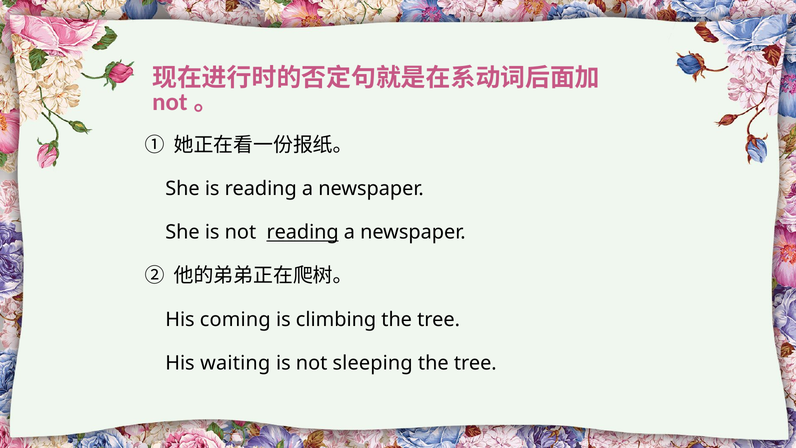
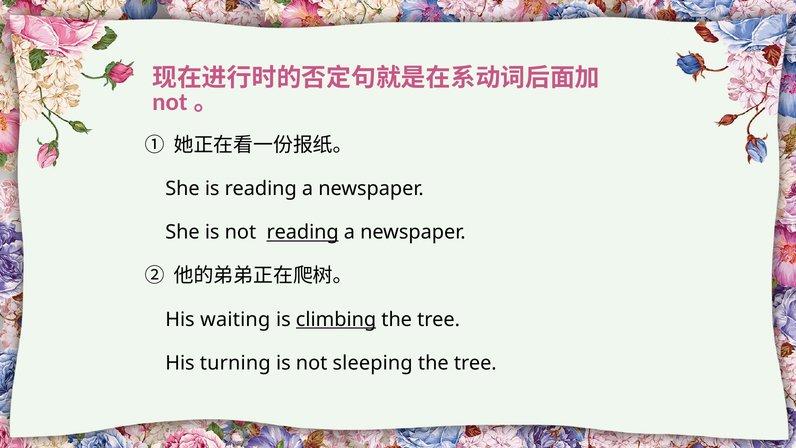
coming: coming -> waiting
climbing underline: none -> present
waiting: waiting -> turning
